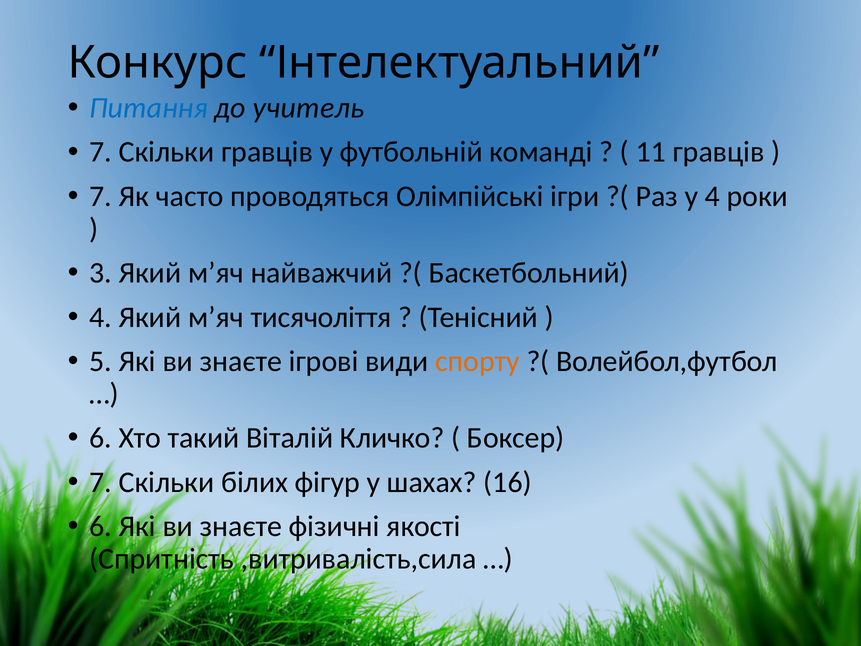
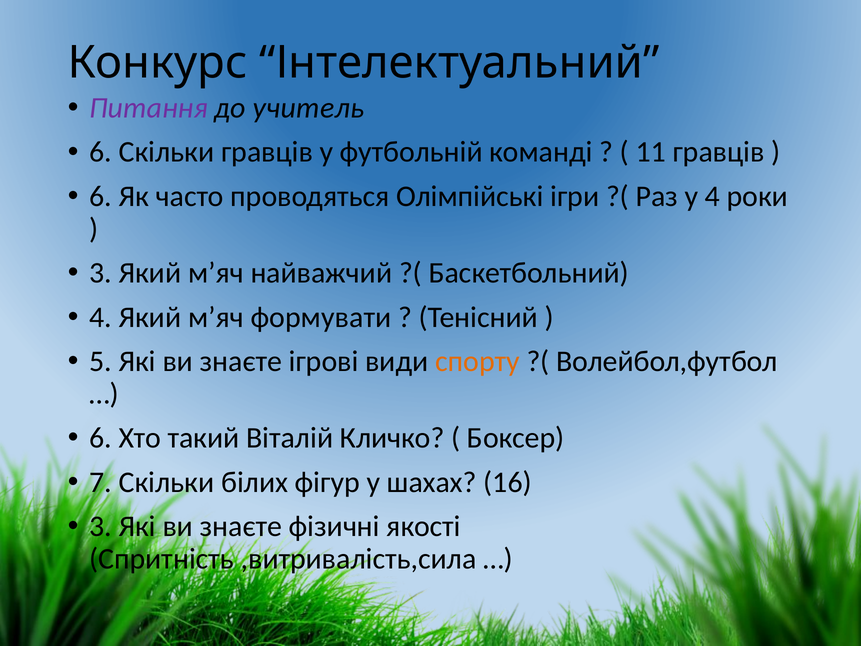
Питання colour: blue -> purple
7 at (101, 152): 7 -> 6
7 at (101, 196): 7 -> 6
тисячоліття: тисячоліття -> формувати
6 at (101, 526): 6 -> 3
